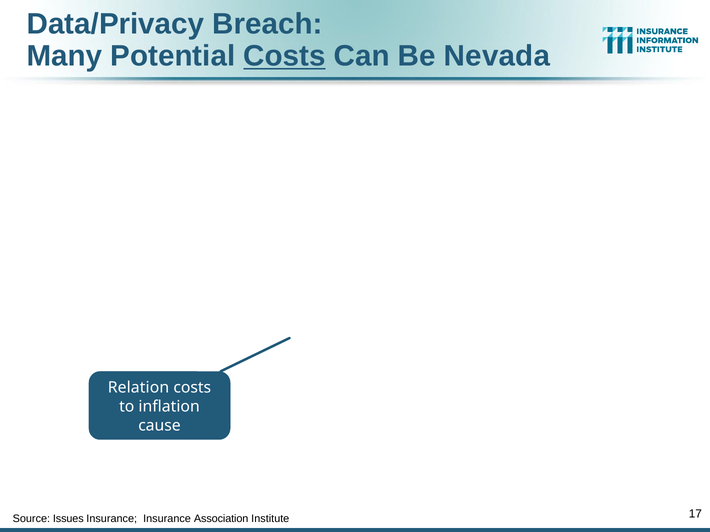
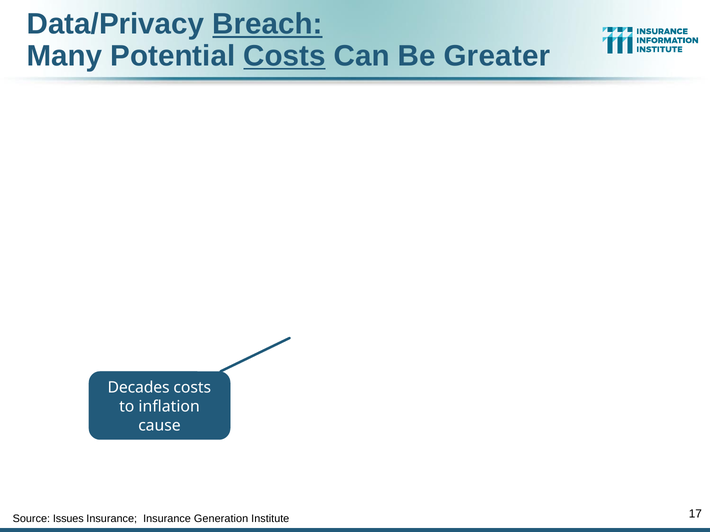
Breach underline: none -> present
Nevada: Nevada -> Greater
Relation: Relation -> Decades
Association: Association -> Generation
